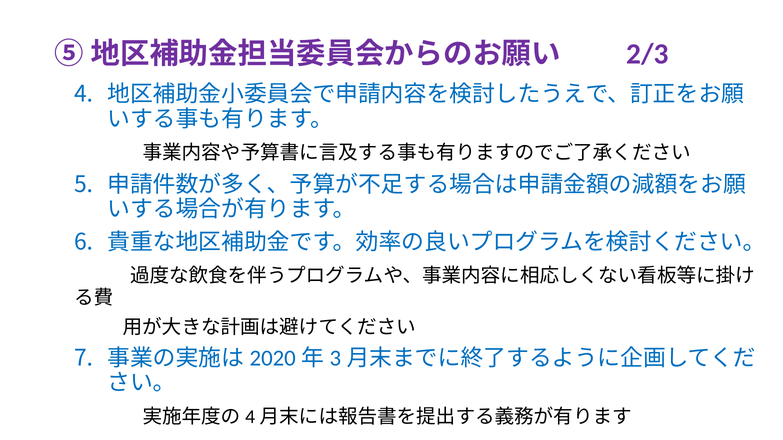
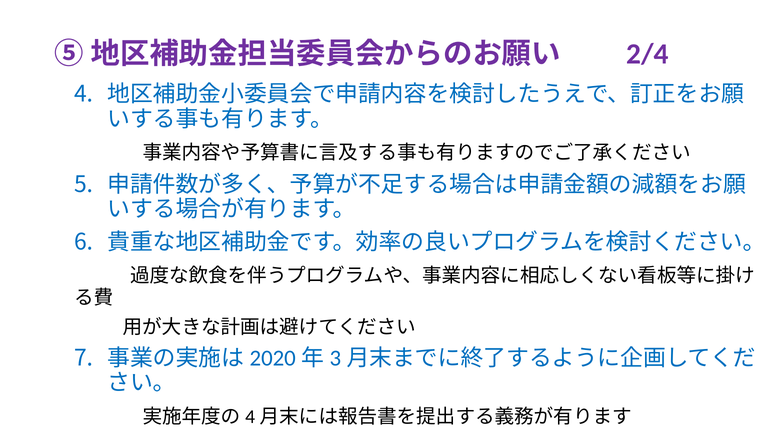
2/3: 2/3 -> 2/4
